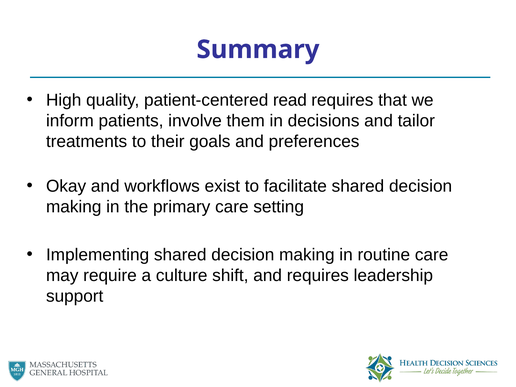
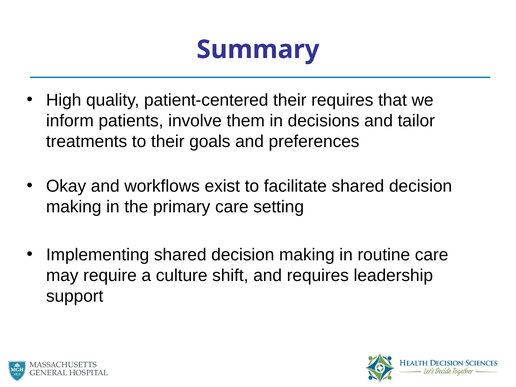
patient-centered read: read -> their
